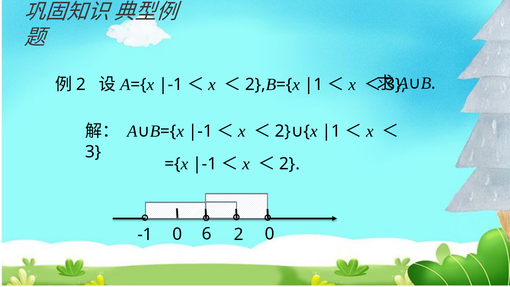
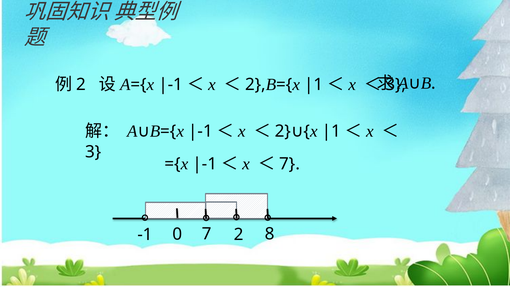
2 at (290, 164): 2 -> 7
0 6: 6 -> 7
2 0: 0 -> 8
